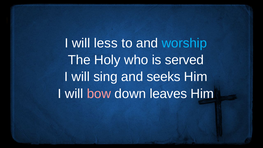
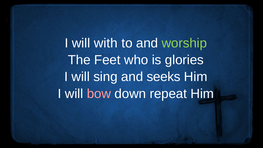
less: less -> with
worship colour: light blue -> light green
Holy: Holy -> Feet
served: served -> glories
leaves: leaves -> repeat
